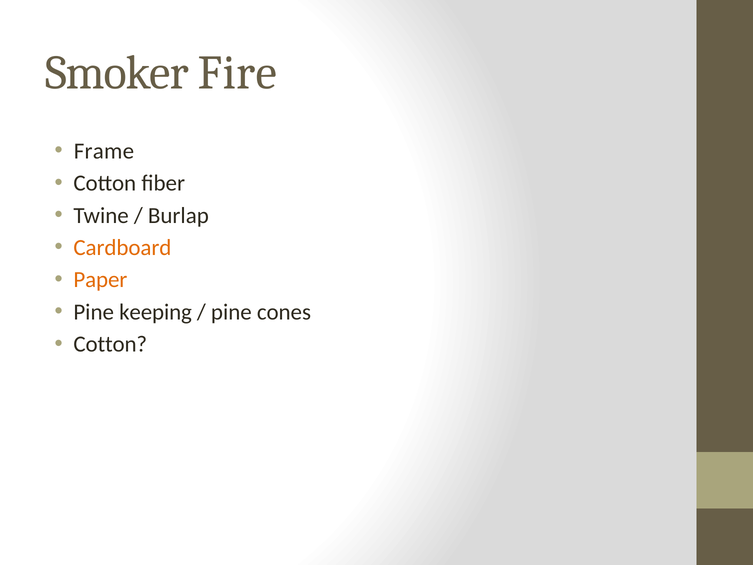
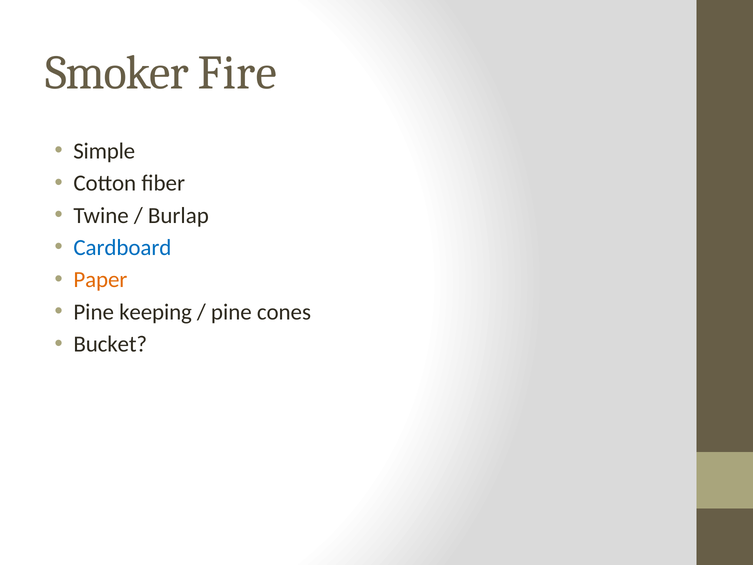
Frame: Frame -> Simple
Cardboard colour: orange -> blue
Cotton at (110, 344): Cotton -> Bucket
